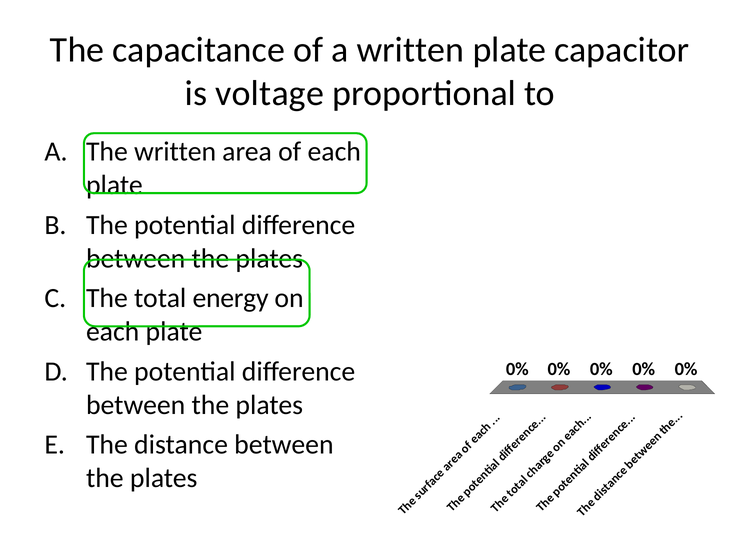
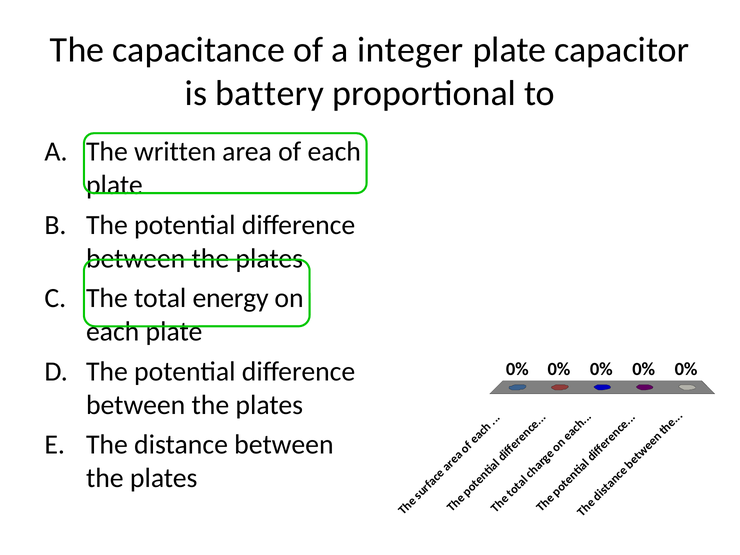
a written: written -> integer
voltage: voltage -> battery
